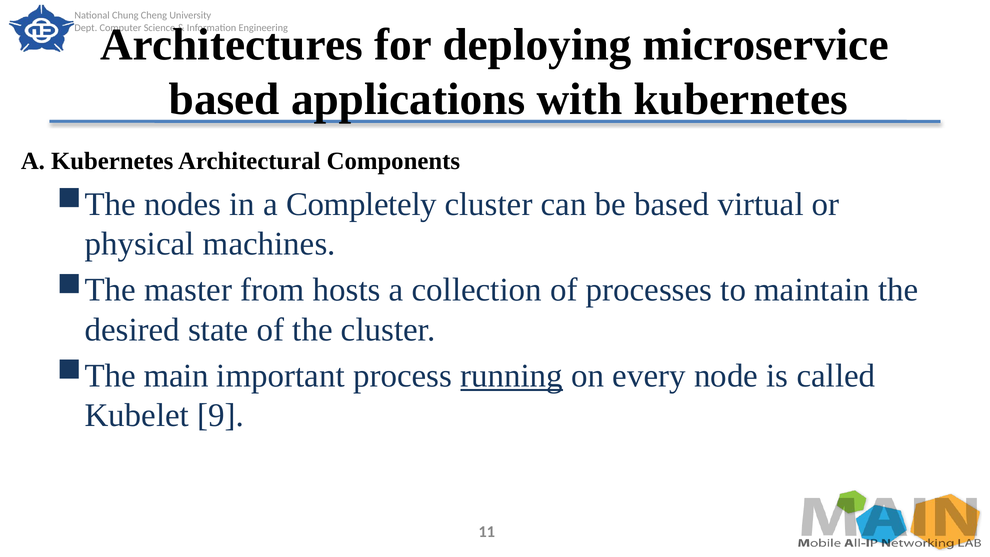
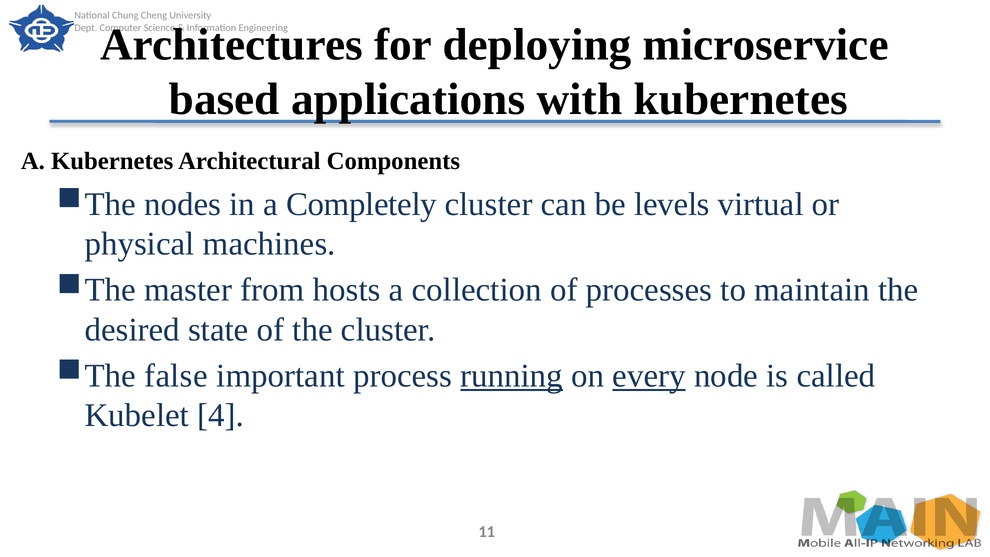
be based: based -> levels
main: main -> false
every underline: none -> present
9: 9 -> 4
